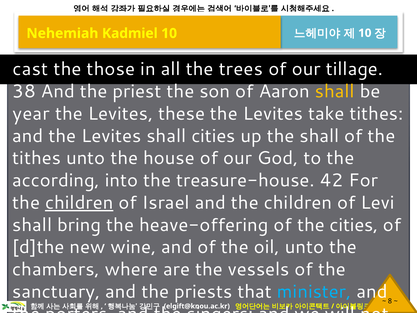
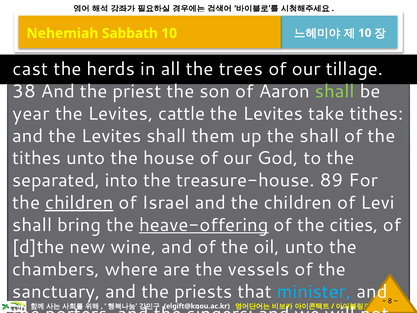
Kadmiel: Kadmiel -> Sabbath
those: those -> herds
shall at (335, 91) colour: yellow -> light green
these: these -> cattle
shall cities: cities -> them
according: according -> separated
42: 42 -> 89
heave-offering underline: none -> present
